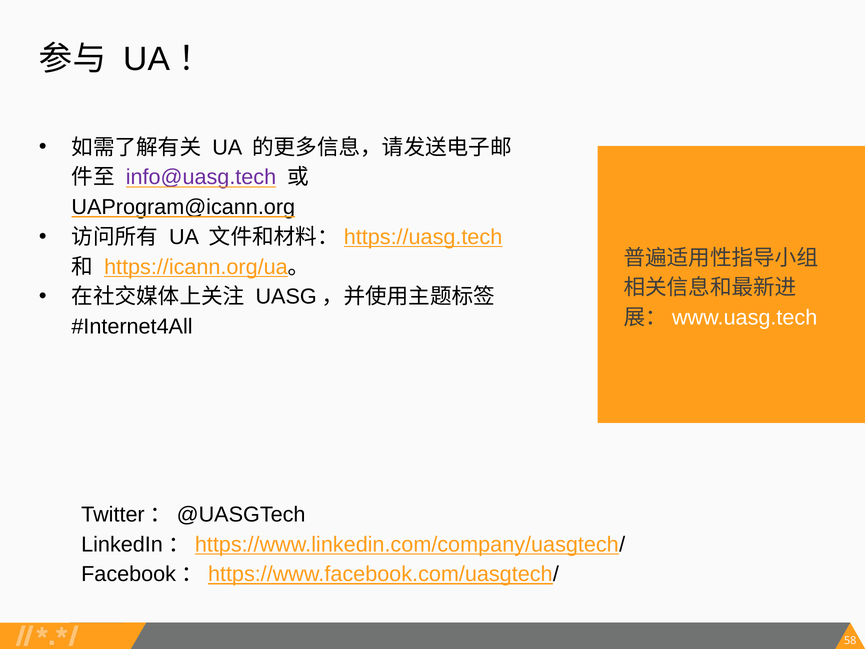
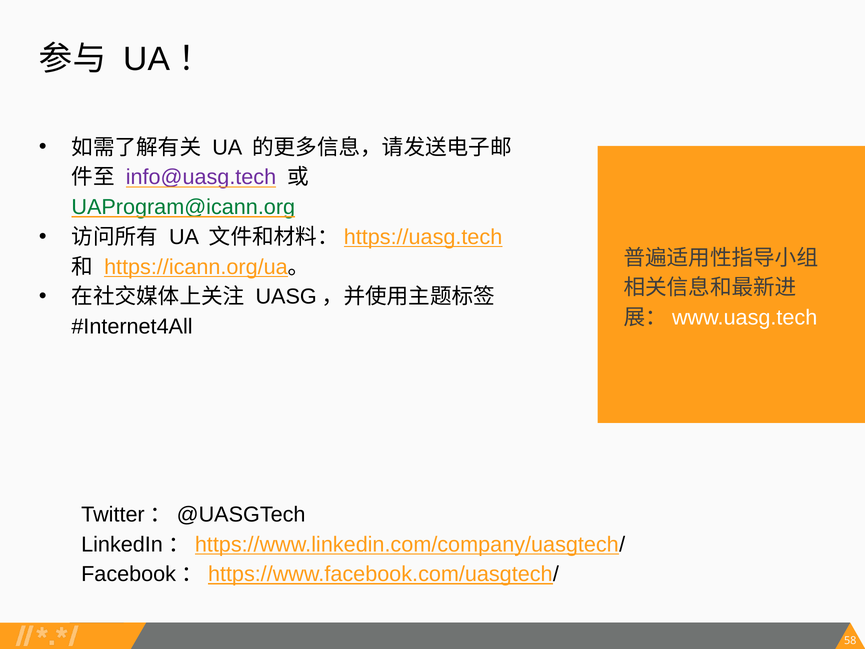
UAProgram@icann.org colour: black -> green
